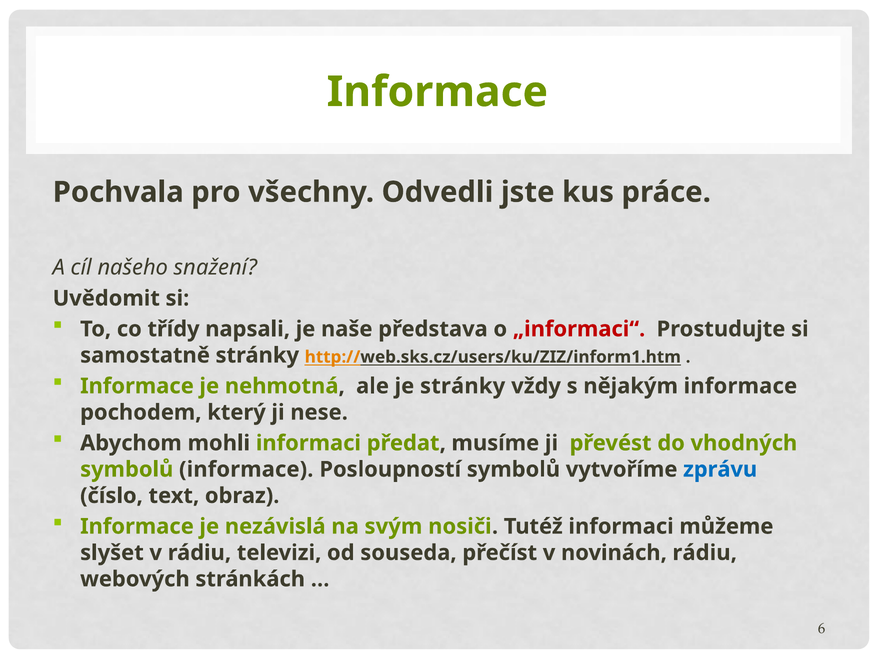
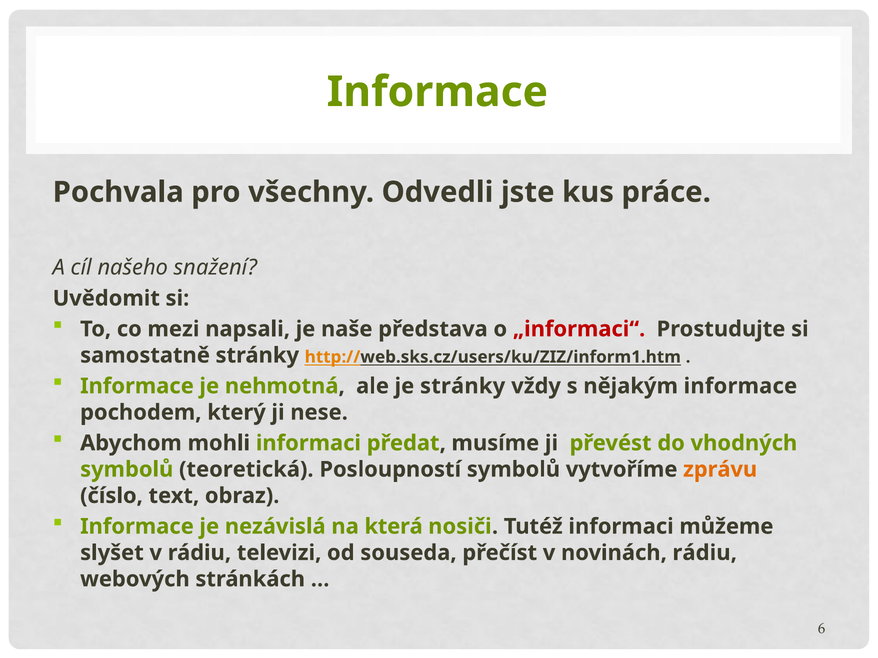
třídy: třídy -> mezi
symbolů informace: informace -> teoretická
zprávu colour: blue -> orange
svým: svým -> která
